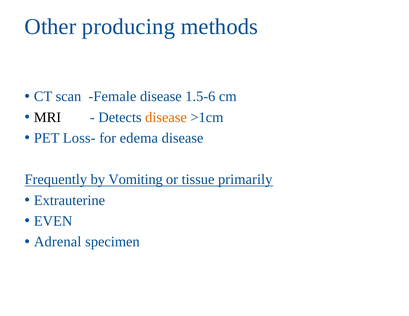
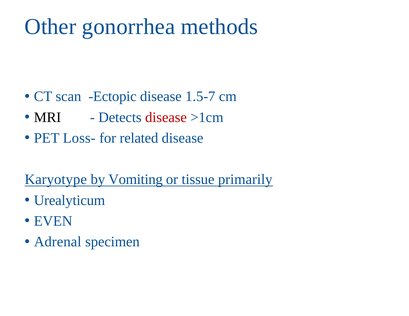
producing: producing -> gonorrhea
Female: Female -> Ectopic
1.5-6: 1.5-6 -> 1.5-7
disease at (166, 117) colour: orange -> red
edema: edema -> related
Frequently: Frequently -> Karyotype
Extrauterine: Extrauterine -> Urealyticum
